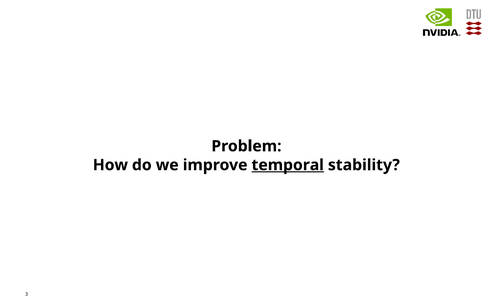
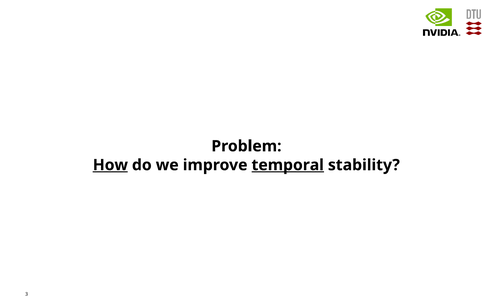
How underline: none -> present
